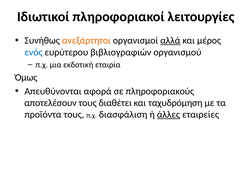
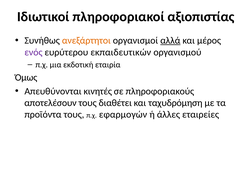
λειτουργίες: λειτουργίες -> αξιοπιστίας
ενός colour: blue -> purple
βιβλιογραφιών: βιβλιογραφιών -> εκπαιδευτικών
αφορά: αφορά -> κινητές
διασφάλιση: διασφάλιση -> εφαρμογών
άλλες underline: present -> none
